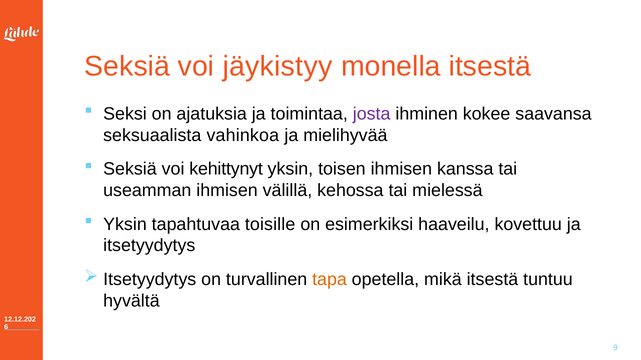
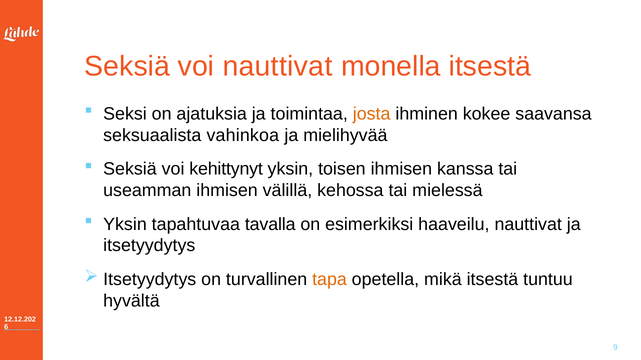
voi jäykistyy: jäykistyy -> nauttivat
josta colour: purple -> orange
toisille: toisille -> tavalla
haaveilu kovettuu: kovettuu -> nauttivat
